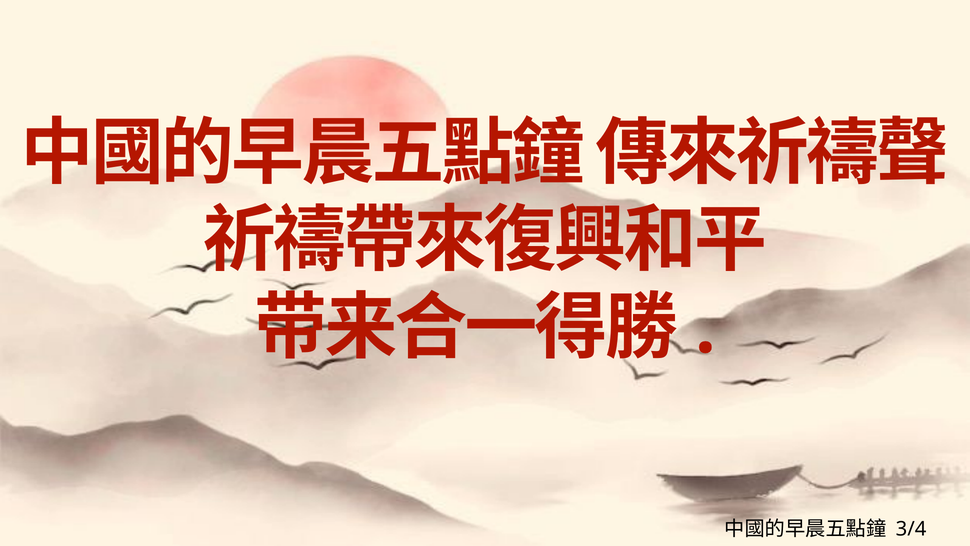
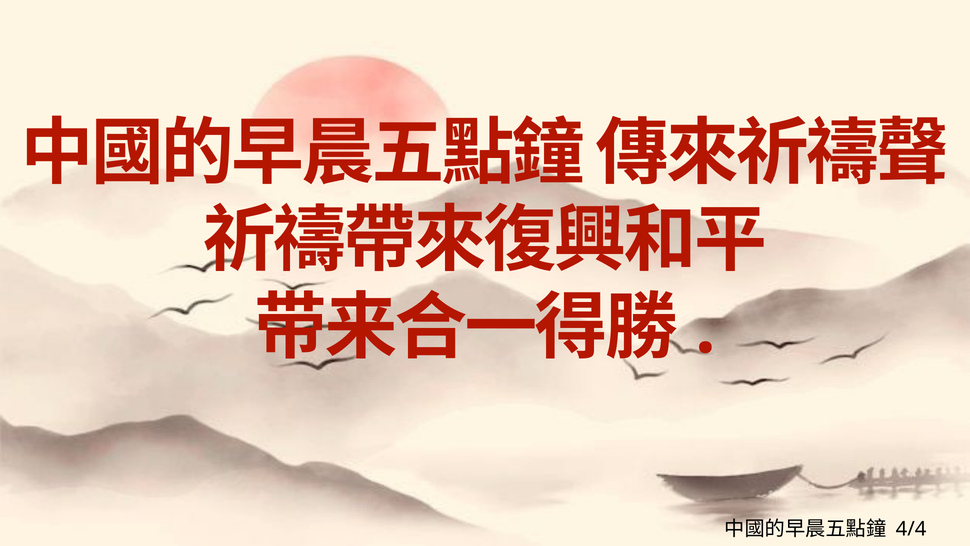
3/4: 3/4 -> 4/4
